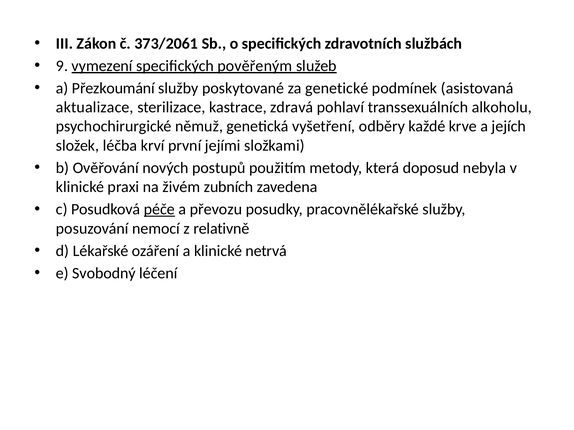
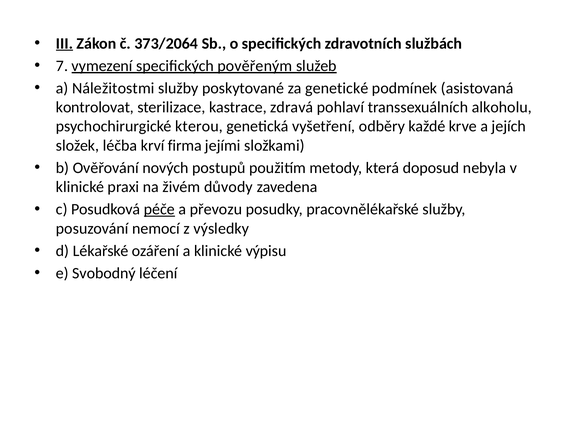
III underline: none -> present
373/2061: 373/2061 -> 373/2064
9: 9 -> 7
Přezkoumání: Přezkoumání -> Náležitostmi
aktualizace: aktualizace -> kontrolovat
němuž: němuž -> kterou
první: první -> firma
zubních: zubních -> důvody
relativně: relativně -> výsledky
netrvá: netrvá -> výpisu
